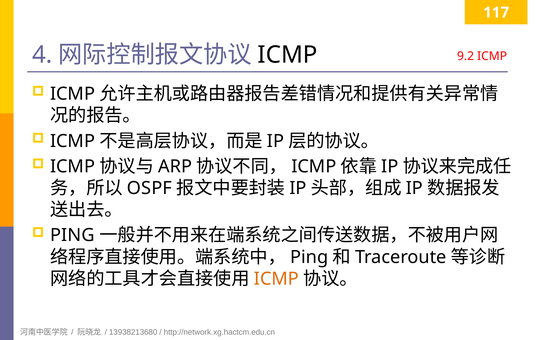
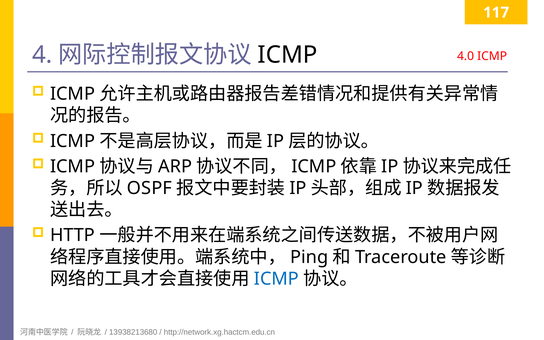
9.2: 9.2 -> 4.0
PING at (72, 235): PING -> HTTP
ICMP at (276, 279) colour: orange -> blue
